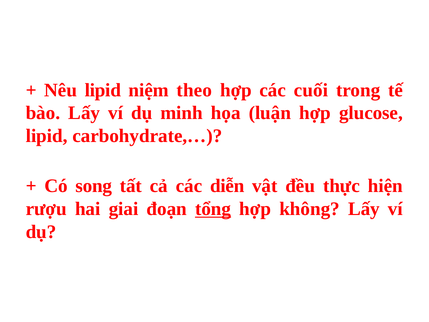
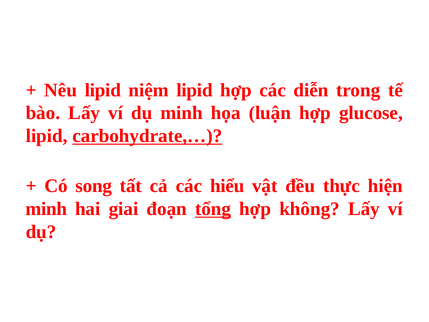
niệm theo: theo -> lipid
cuối: cuối -> diễn
carbohydrate,… underline: none -> present
diễn: diễn -> hiểu
rượu at (46, 209): rượu -> minh
